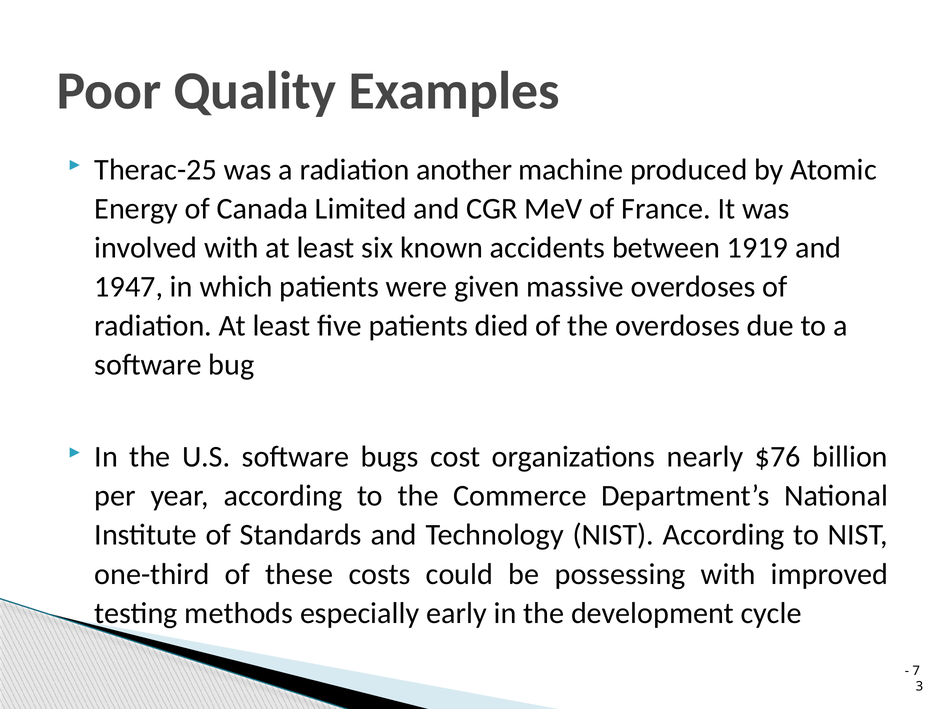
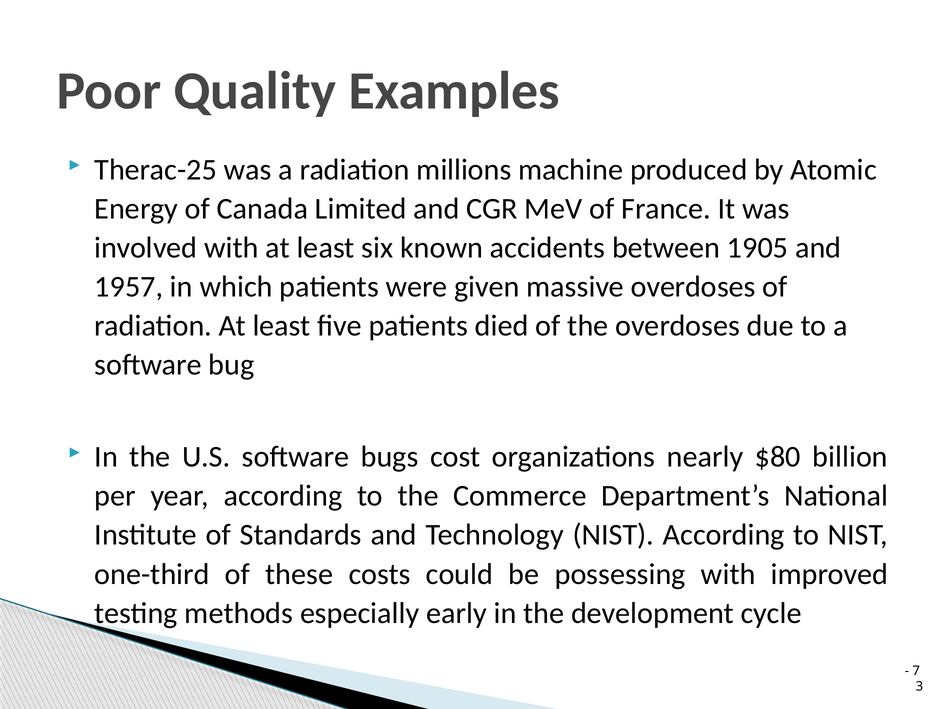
another: another -> millions
1919: 1919 -> 1905
1947: 1947 -> 1957
$76: $76 -> $80
